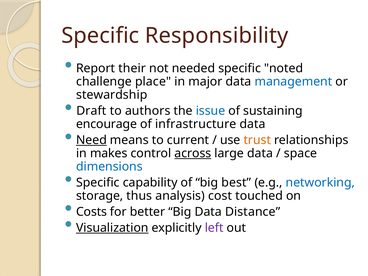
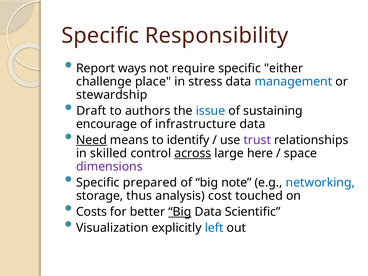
their: their -> ways
needed: needed -> require
noted: noted -> either
major: major -> stress
current: current -> identify
trust colour: orange -> purple
makes: makes -> skilled
large data: data -> here
dimensions colour: blue -> purple
capability: capability -> prepared
best: best -> note
Big at (180, 212) underline: none -> present
Distance: Distance -> Scientific
Visualization underline: present -> none
left colour: purple -> blue
